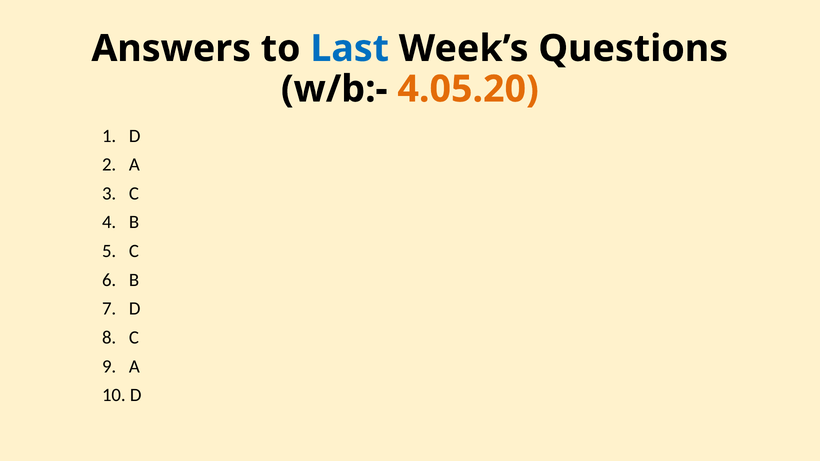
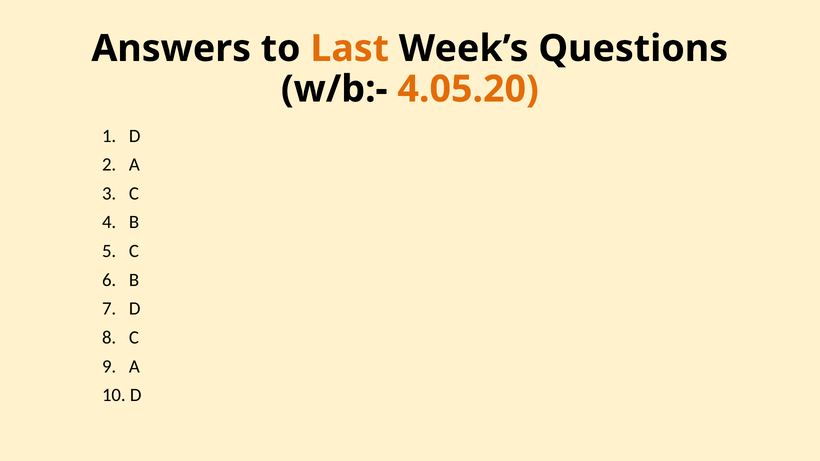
Last colour: blue -> orange
